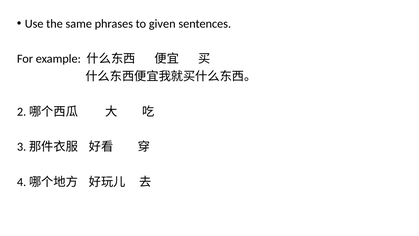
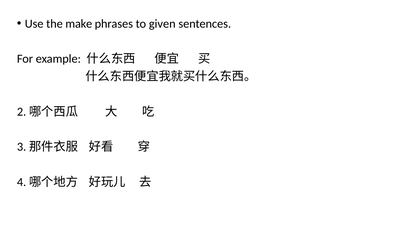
same: same -> make
